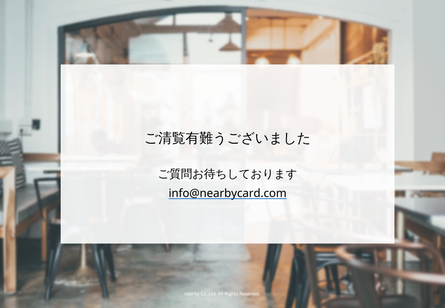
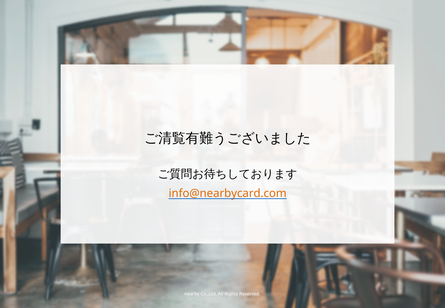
info@nearbycard.com colour: black -> orange
